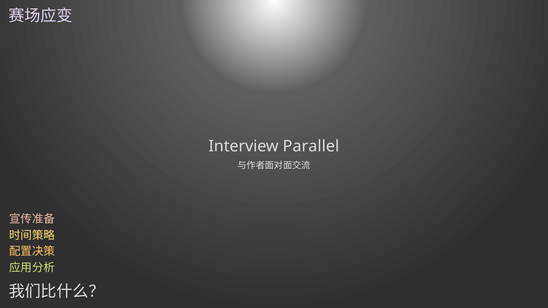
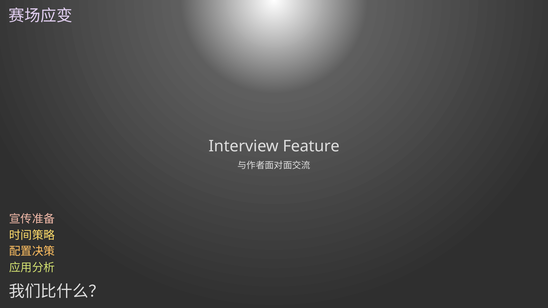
Parallel: Parallel -> Feature
